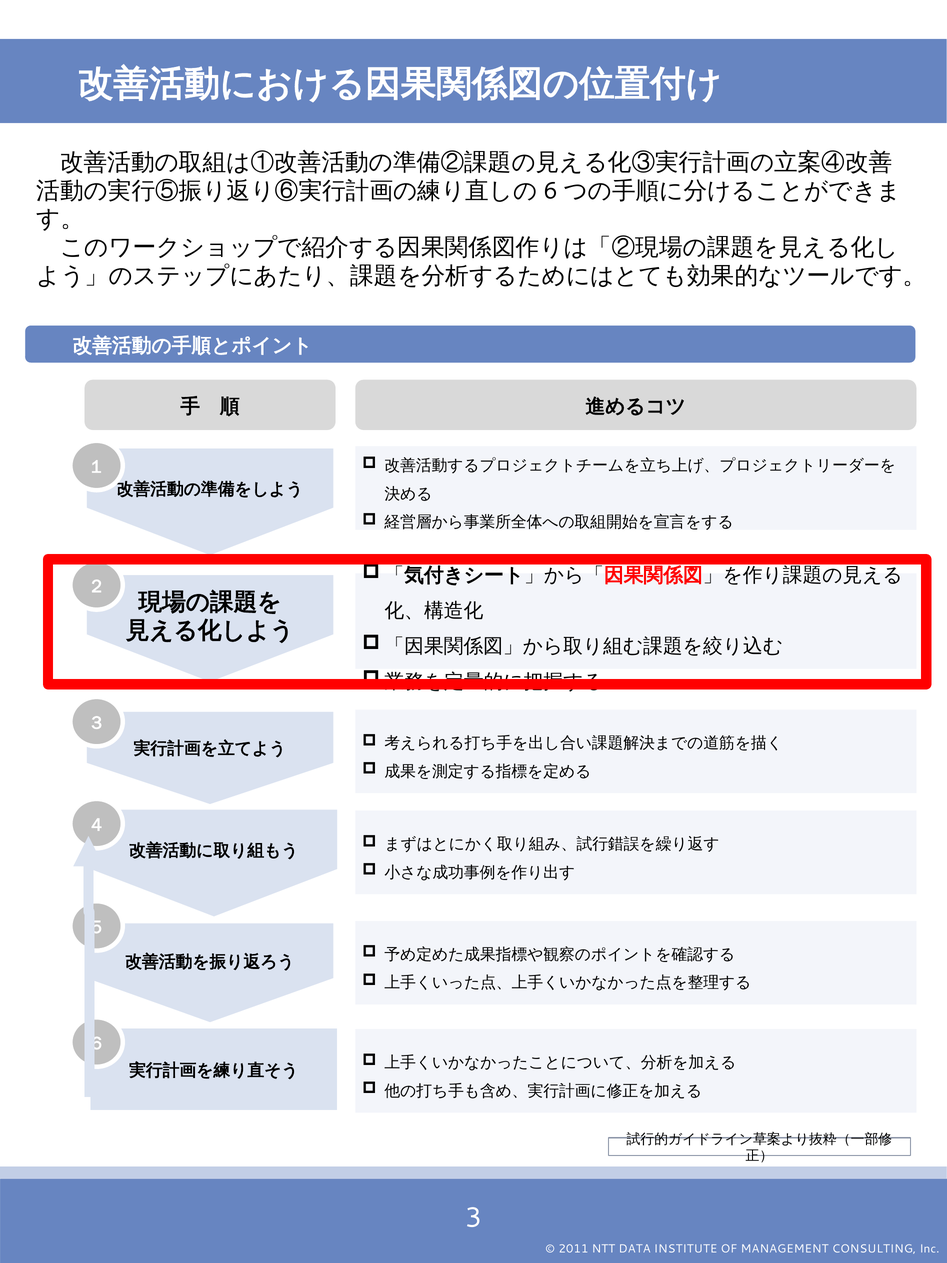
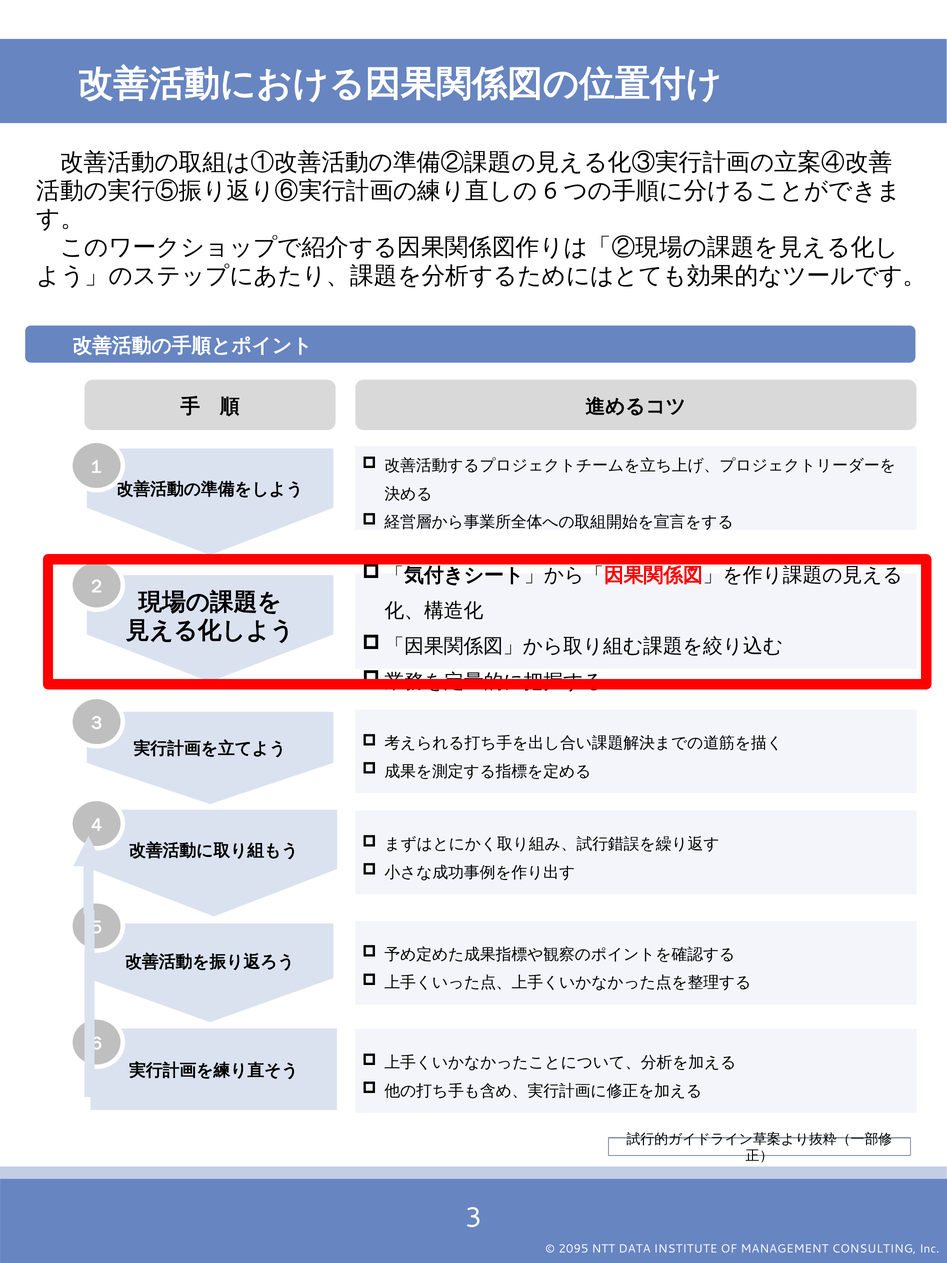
2011: 2011 -> 2095
